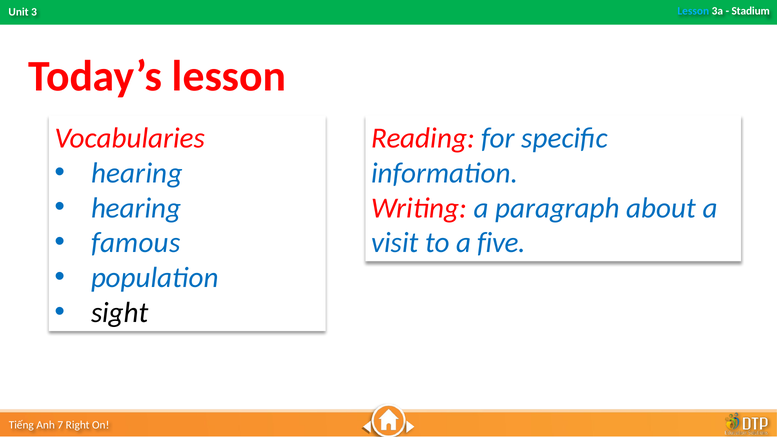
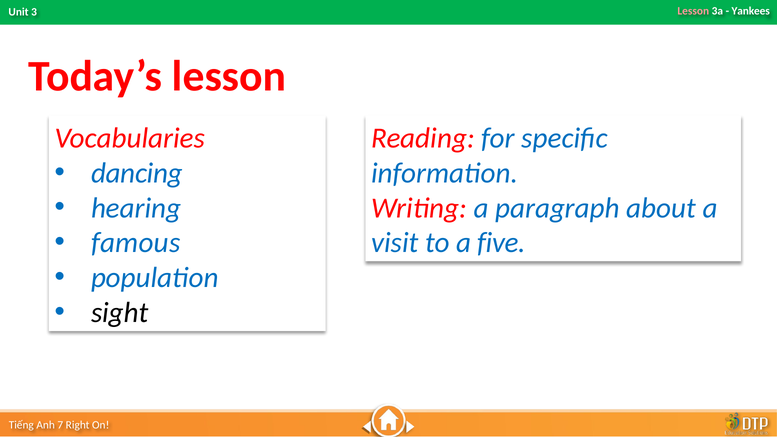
Lesson at (693, 11) colour: light blue -> pink
Stadium: Stadium -> Yankees
hearing at (137, 173): hearing -> dancing
